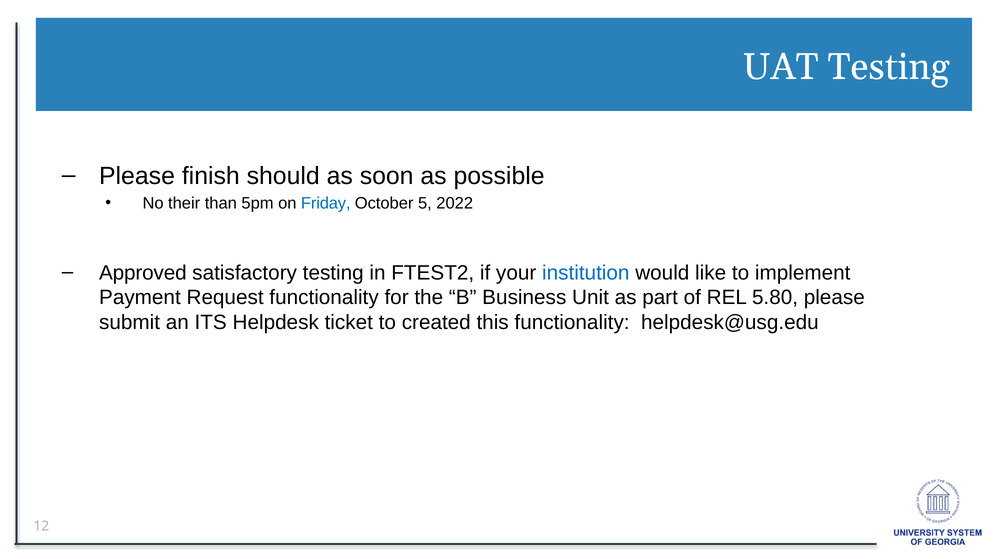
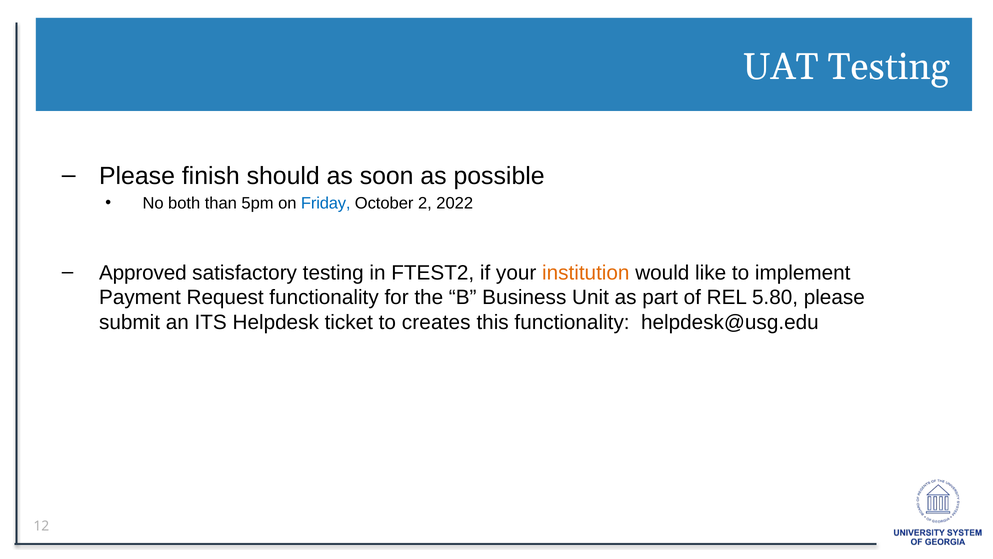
their: their -> both
5: 5 -> 2
institution colour: blue -> orange
created: created -> creates
